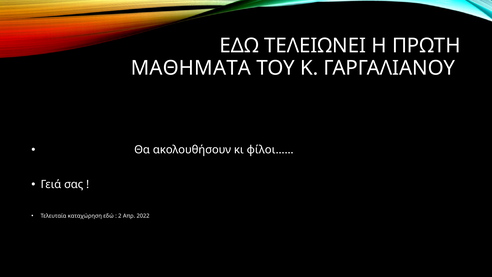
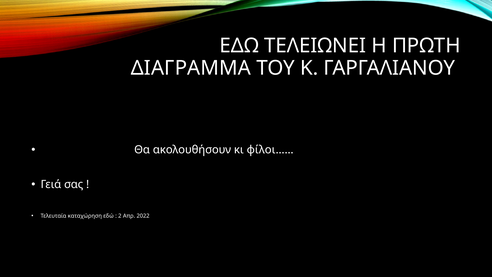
ΜΑΘΗΜΑΤΑ: ΜΑΘΗΜΑΤΑ -> ΔΙΑΓΡΑΜΜΑ
